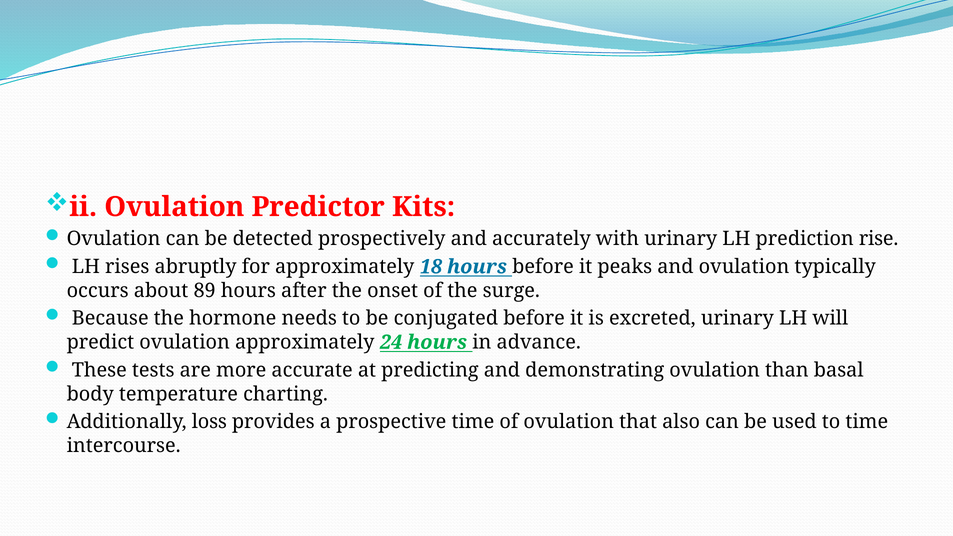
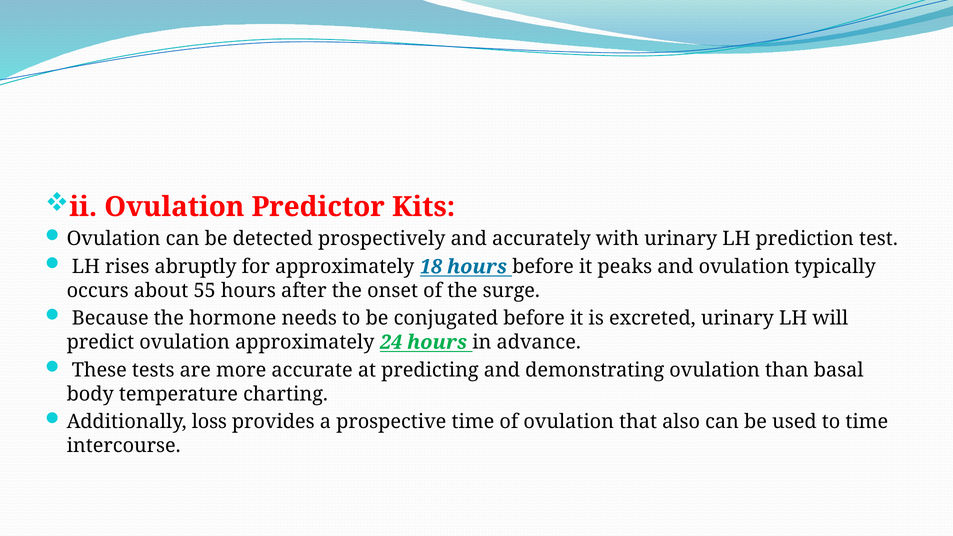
rise: rise -> test
89: 89 -> 55
